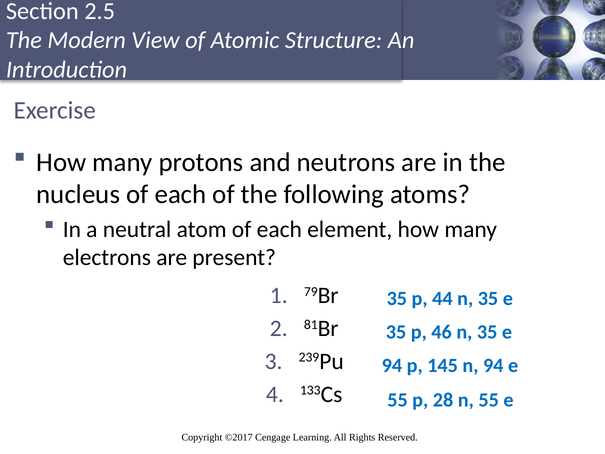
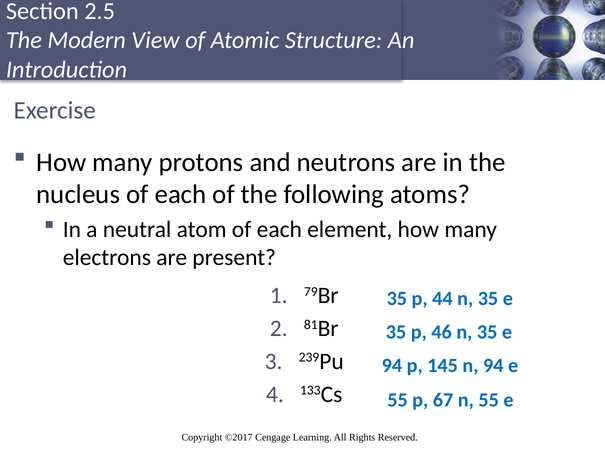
28: 28 -> 67
